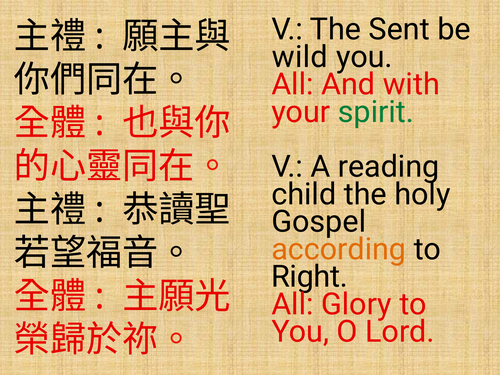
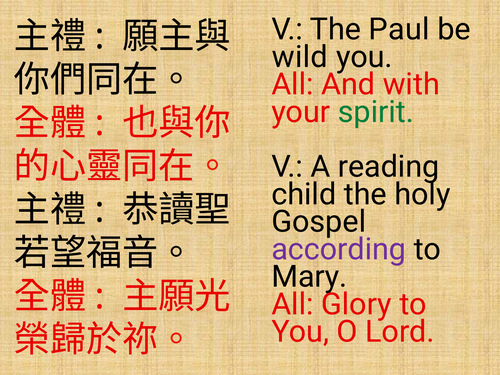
Sent: Sent -> Paul
according colour: orange -> purple
Right: Right -> Mary
